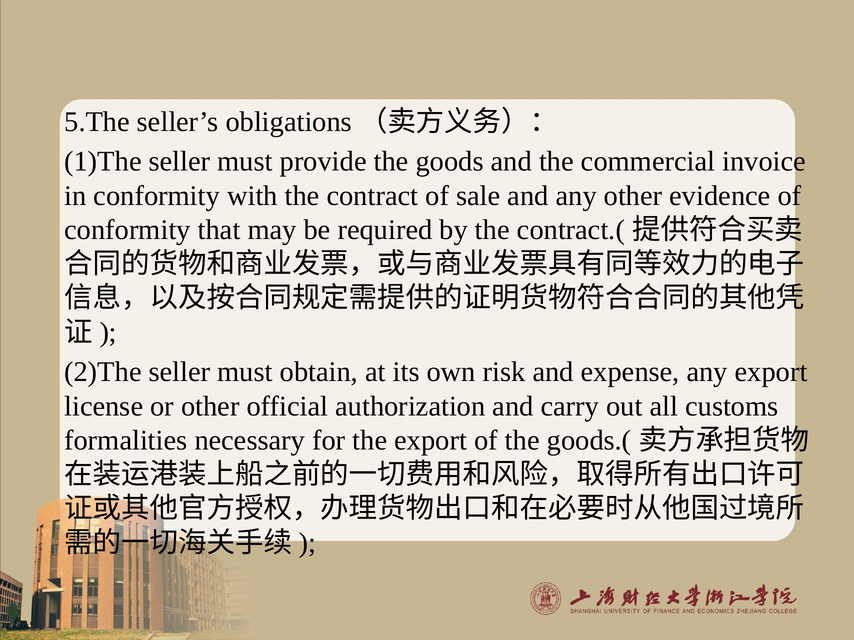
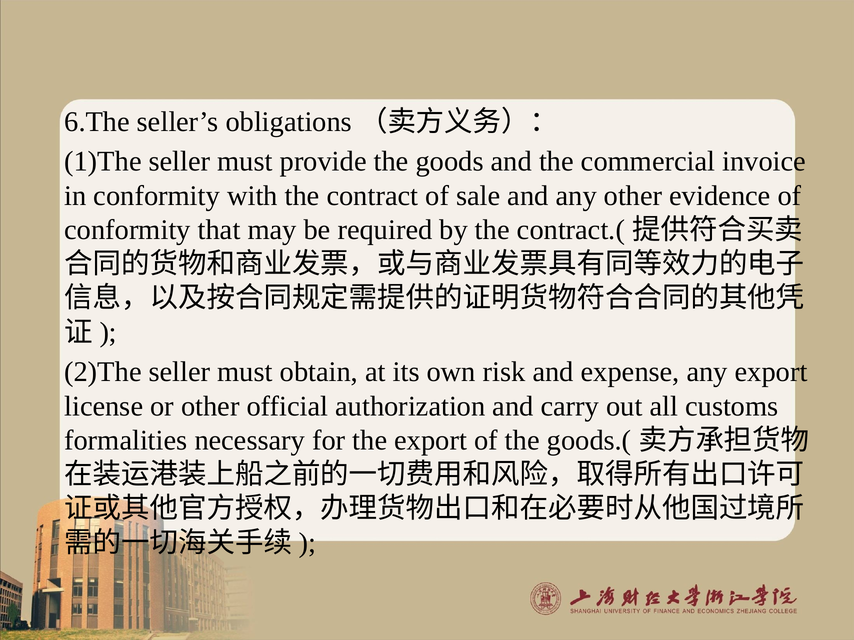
5.The: 5.The -> 6.The
